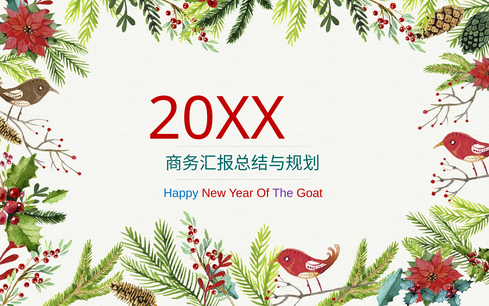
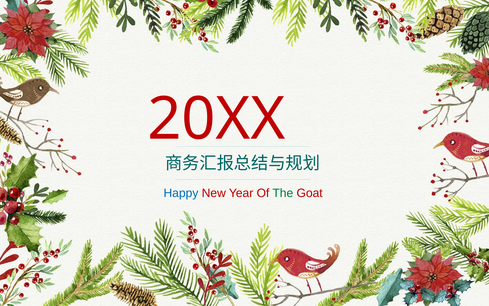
The colour: purple -> green
